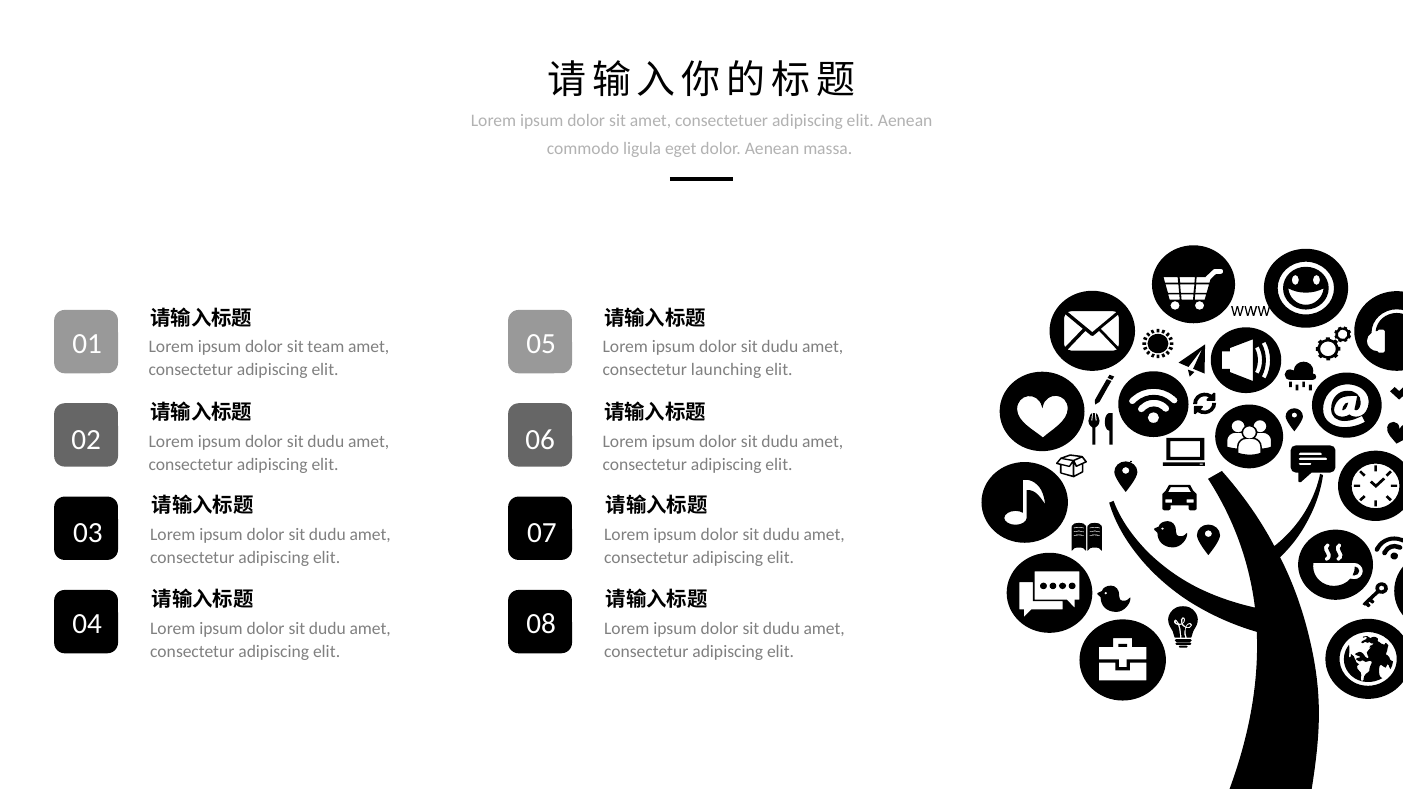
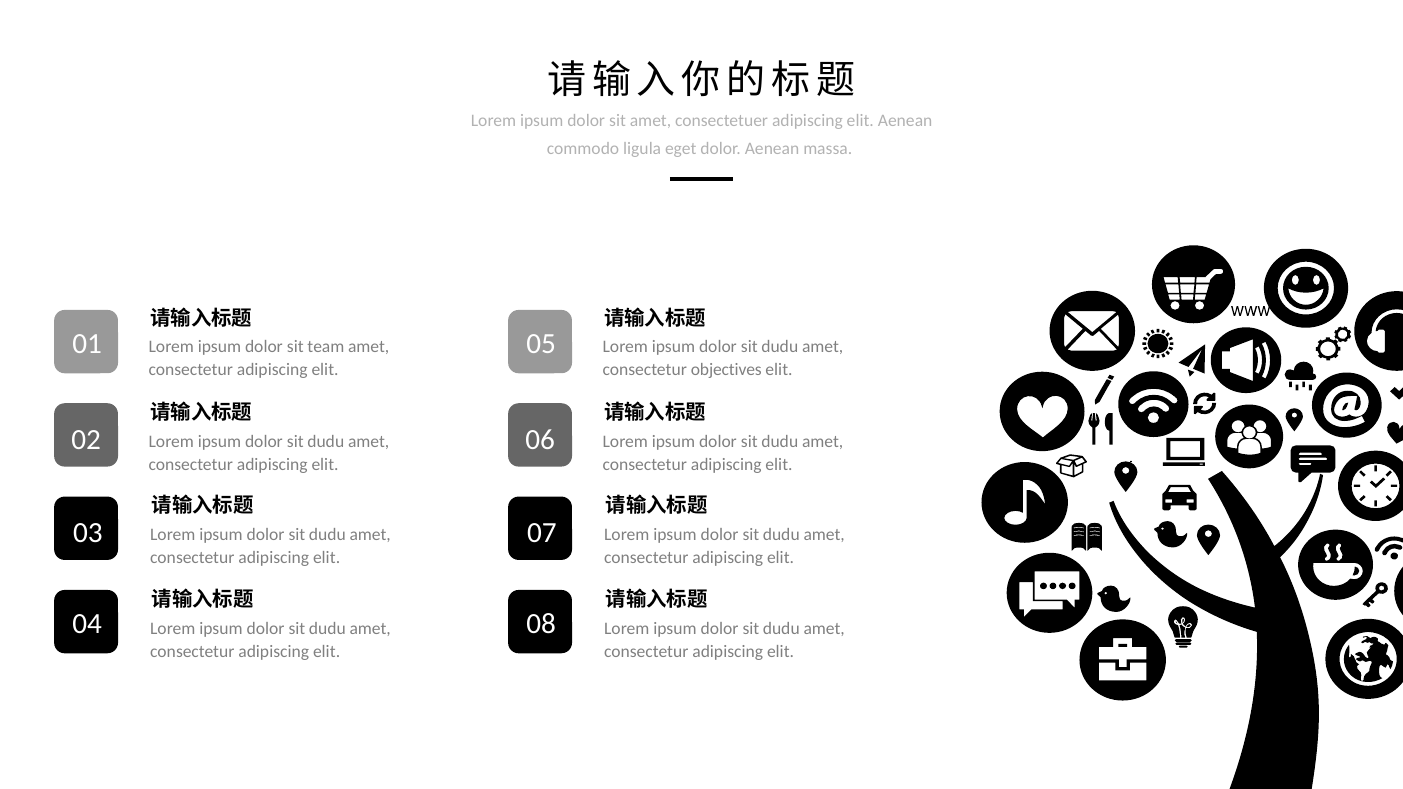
launching: launching -> objectives
